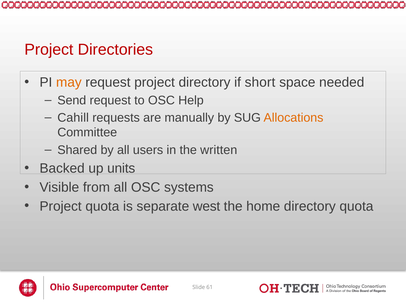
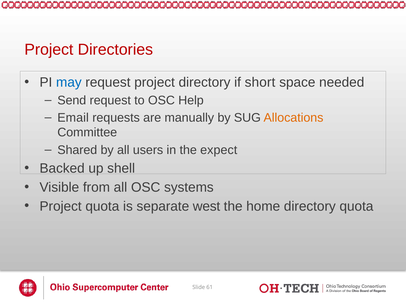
may colour: orange -> blue
Cahill: Cahill -> Email
written: written -> expect
units: units -> shell
